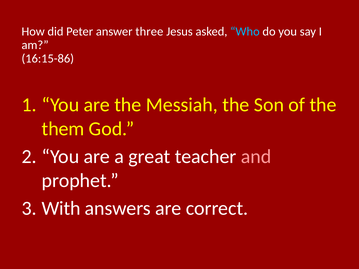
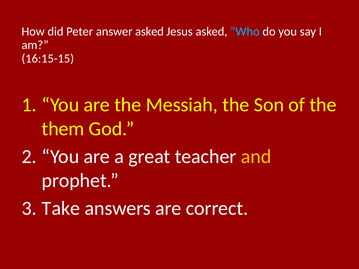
answer three: three -> asked
16:15-86: 16:15-86 -> 16:15-15
and colour: pink -> yellow
With: With -> Take
